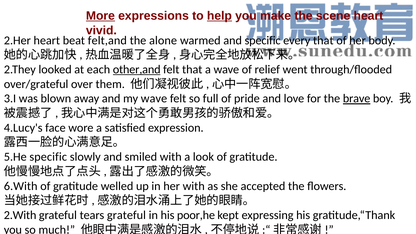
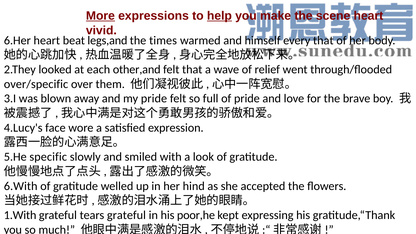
2.Her: 2.Her -> 6.Her
felt,and: felt,and -> legs,and
alone: alone -> times
and specific: specific -> himself
other,and underline: present -> none
over/grateful: over/grateful -> over/specific
my wave: wave -> pride
brave underline: present -> none
her with: with -> hind
2.With: 2.With -> 1.With
